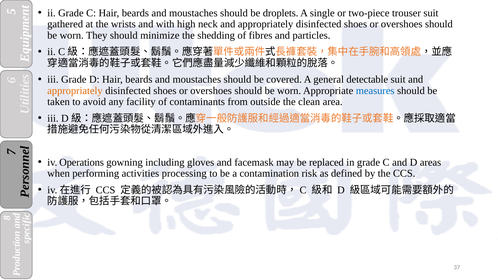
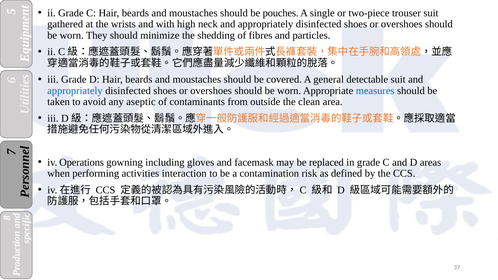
droplets: droplets -> pouches
appropriately at (75, 91) colour: orange -> blue
facility: facility -> aseptic
processing: processing -> interaction
